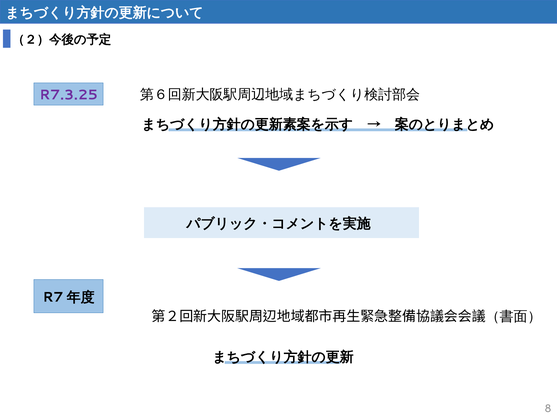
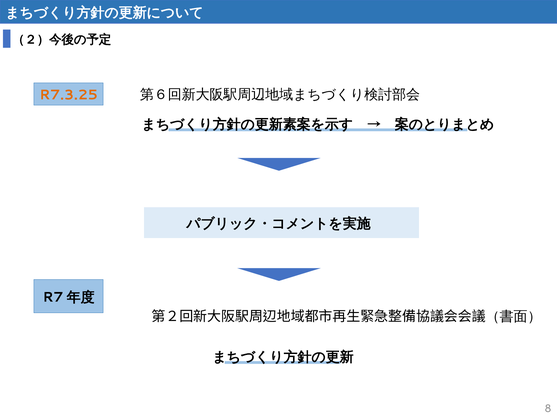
R7.3.25 colour: purple -> orange
